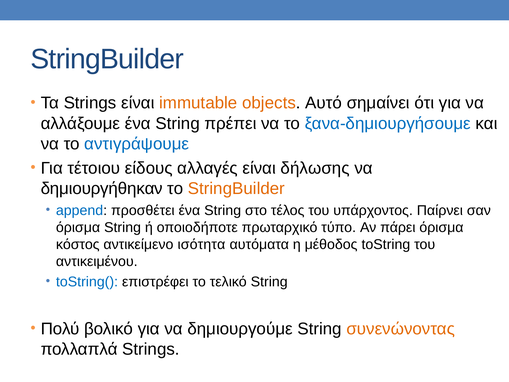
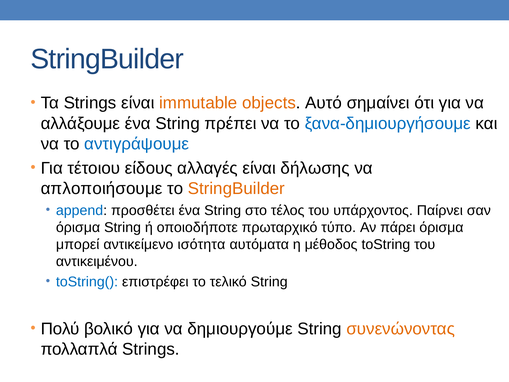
δημιουργήθηκαν: δημιουργήθηκαν -> απλοποιήσουμε
κόστος: κόστος -> μπορεί
